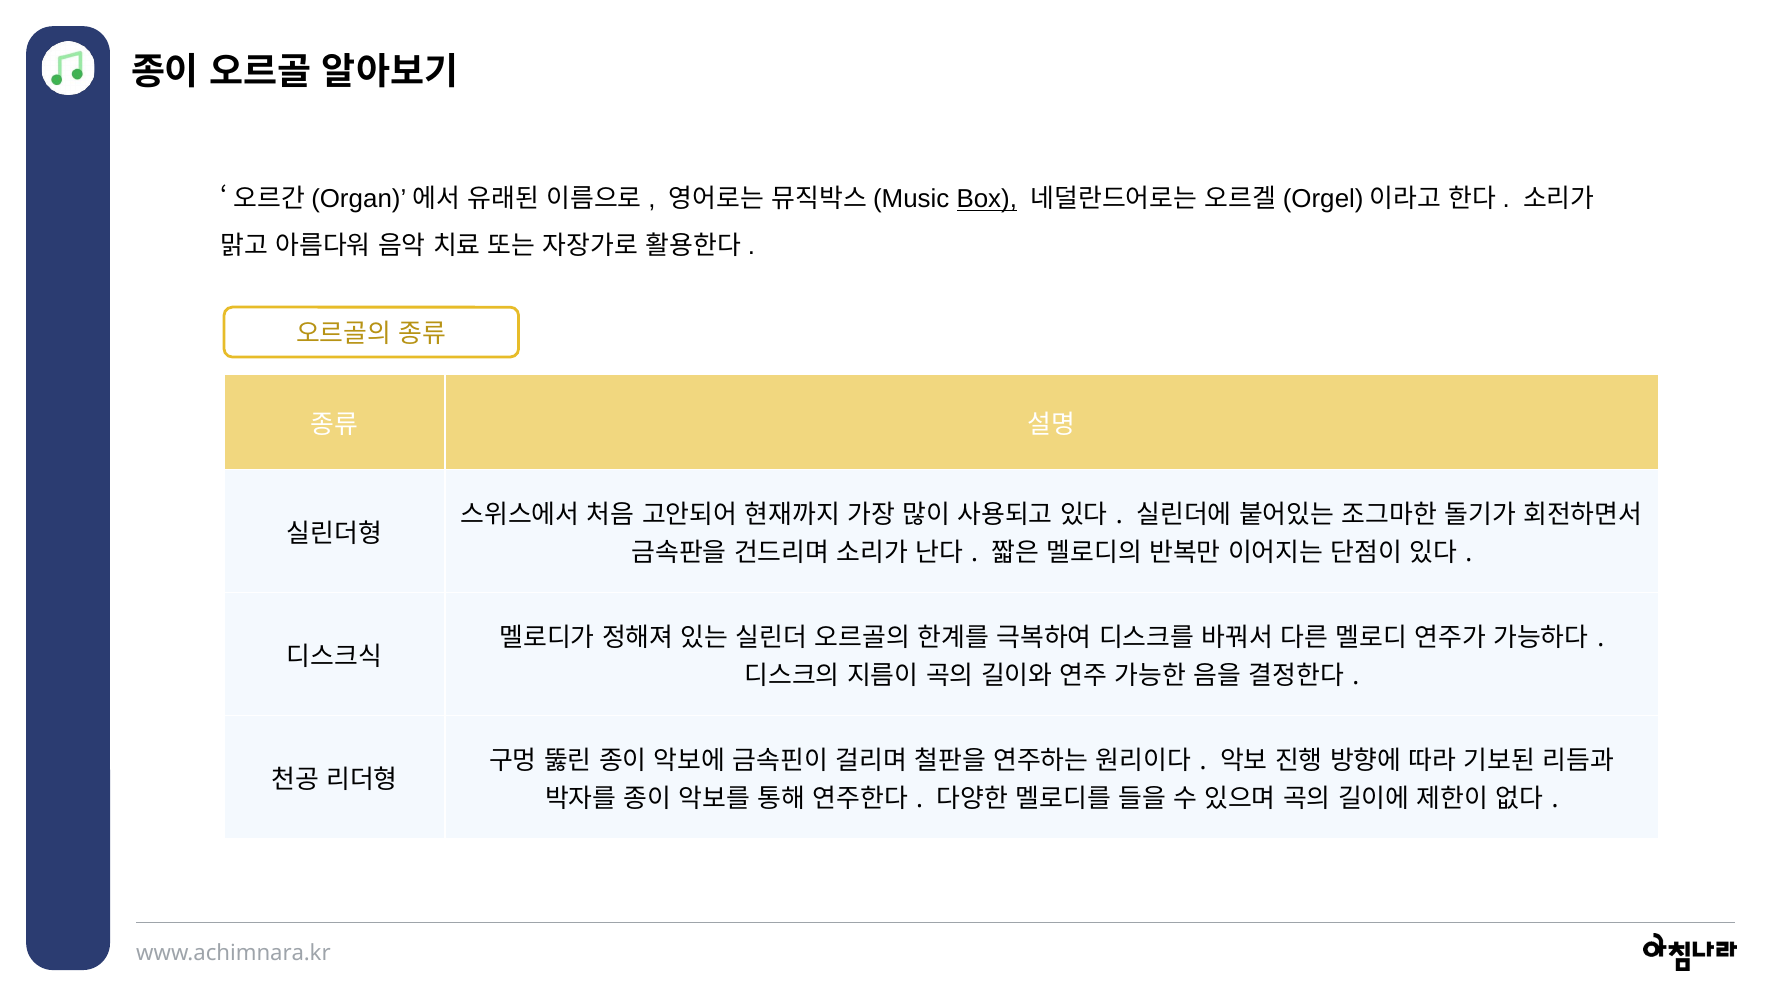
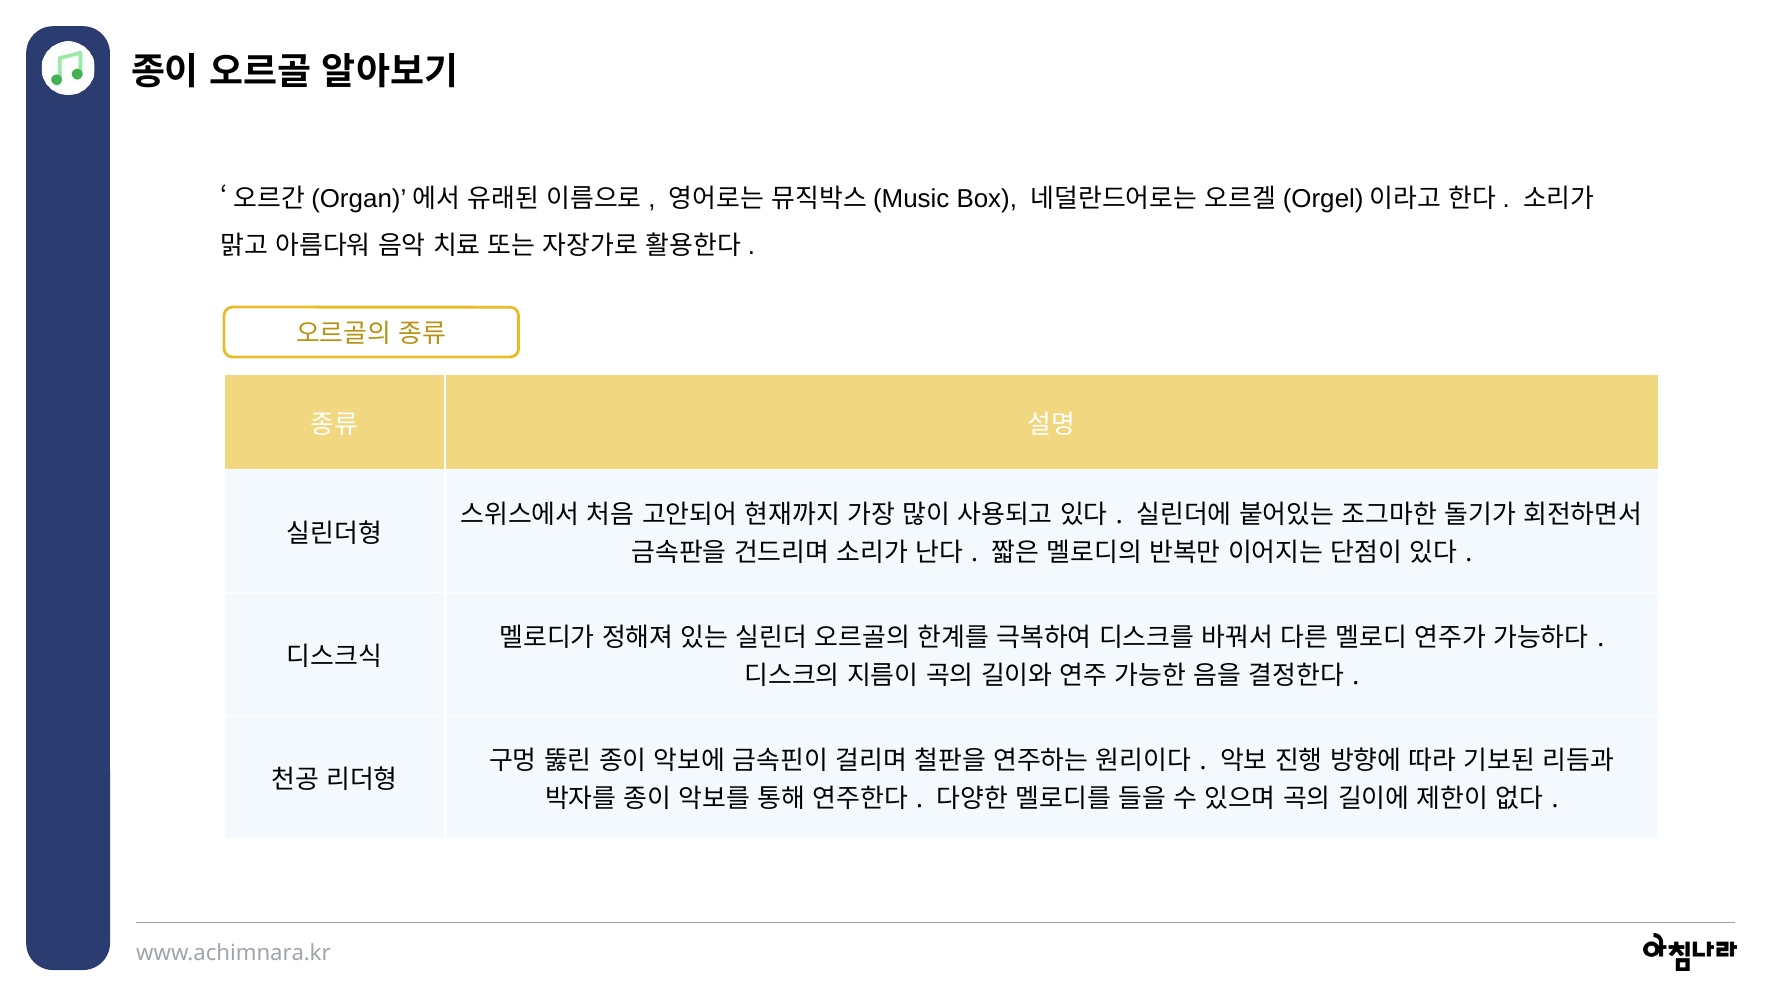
Box underline: present -> none
